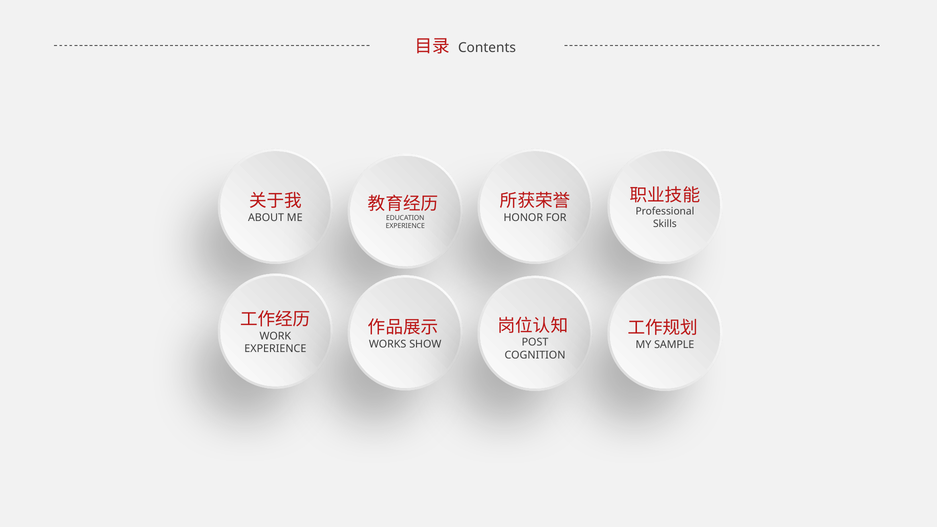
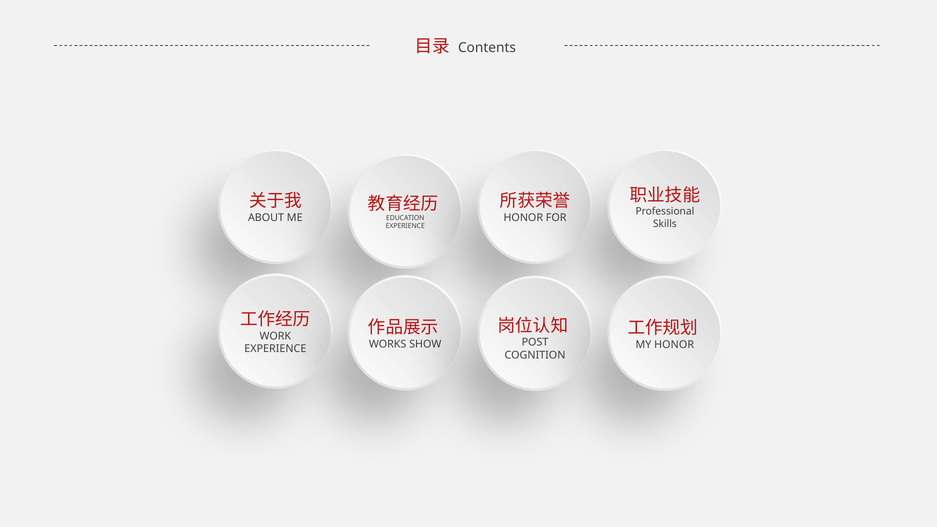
SAMPLE at (674, 345): SAMPLE -> HONOR
